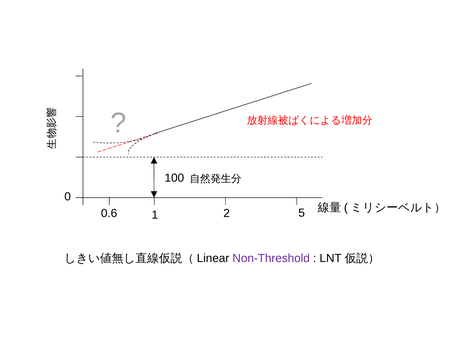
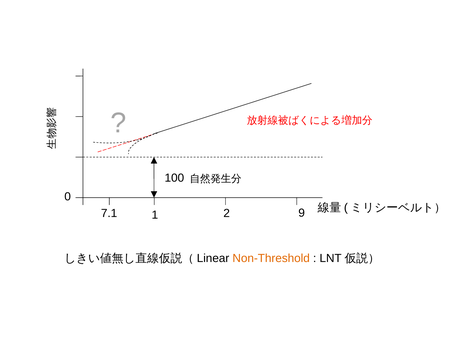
0.6: 0.6 -> 7.1
5: 5 -> 9
Non-Threshold colour: purple -> orange
